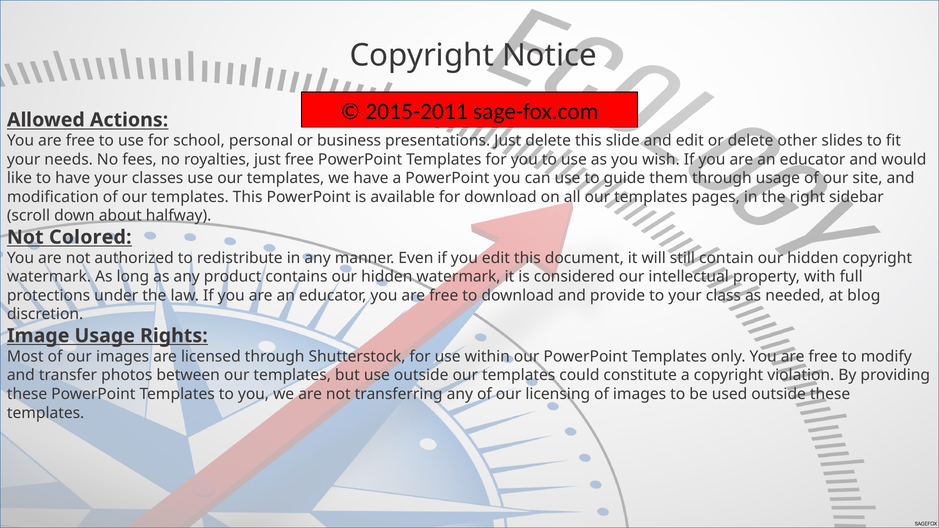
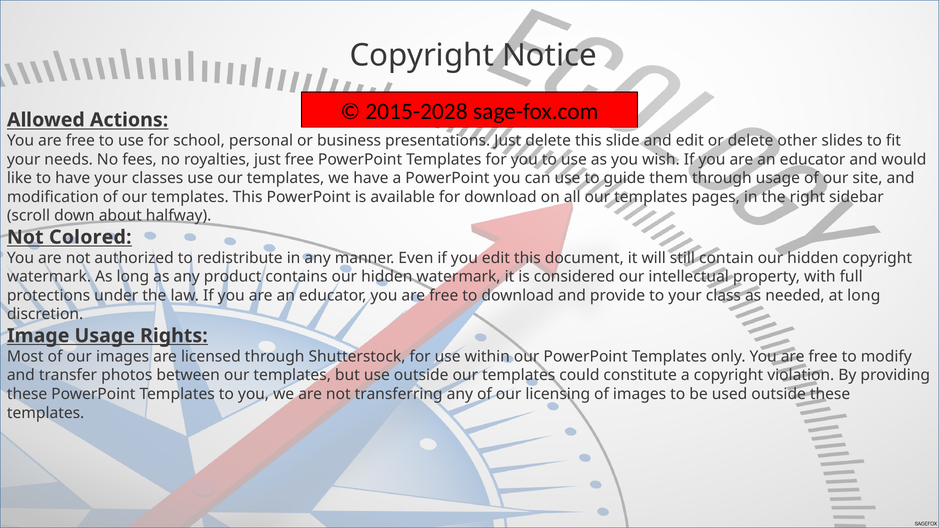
2015-2011: 2015-2011 -> 2015-2028
at blog: blog -> long
